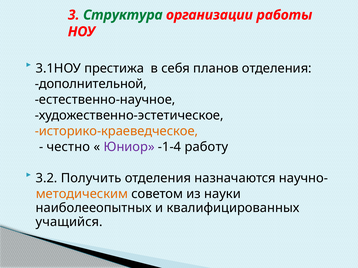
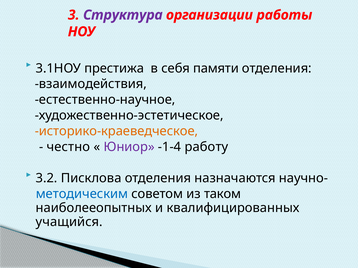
Структура colour: green -> purple
планов: планов -> памяти
дополнительной: дополнительной -> взаимодействия
Получить: Получить -> Писклова
методическим colour: orange -> blue
науки: науки -> таком
